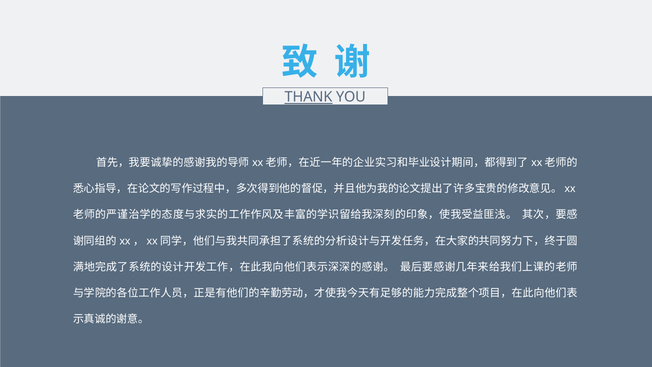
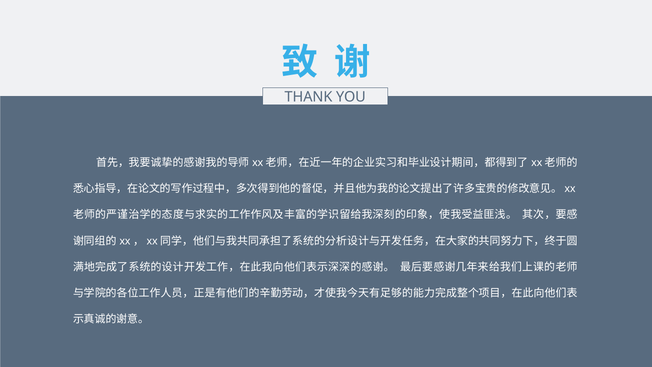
THANK underline: present -> none
